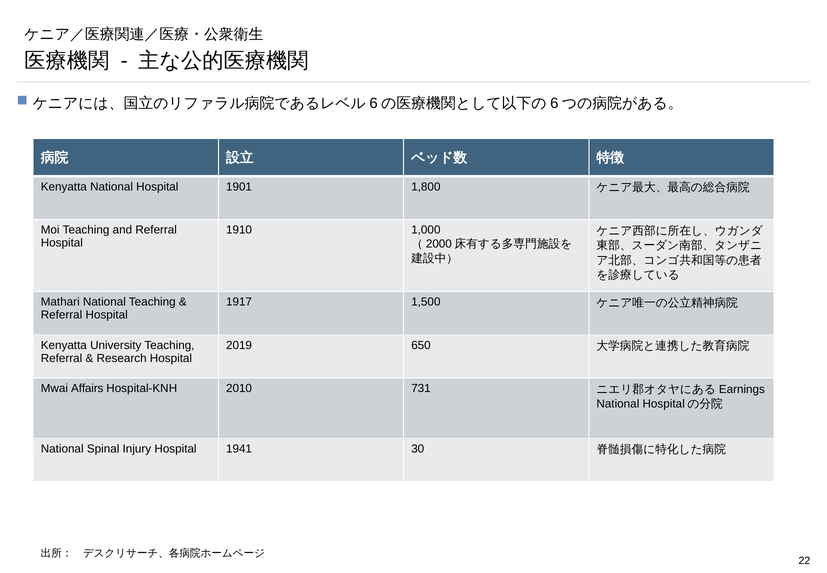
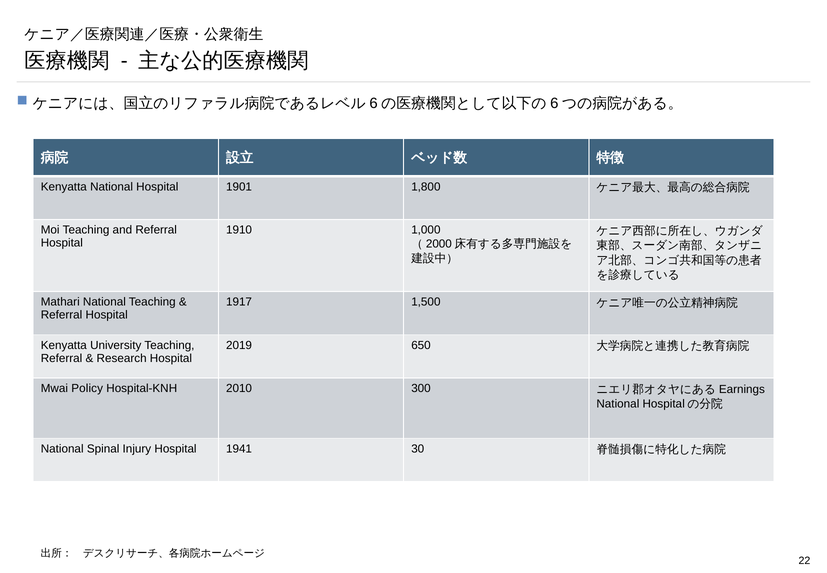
Affairs: Affairs -> Policy
731: 731 -> 300
